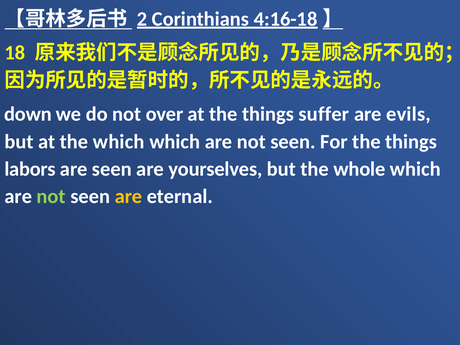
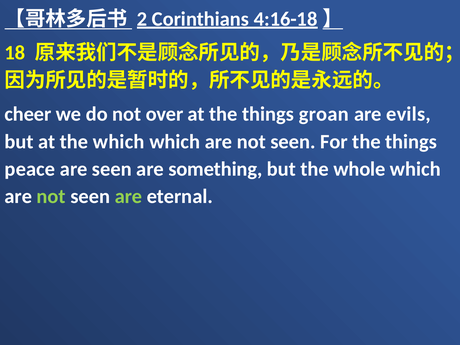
down: down -> cheer
suffer: suffer -> groan
labors: labors -> peace
yourselves: yourselves -> something
are at (128, 197) colour: yellow -> light green
